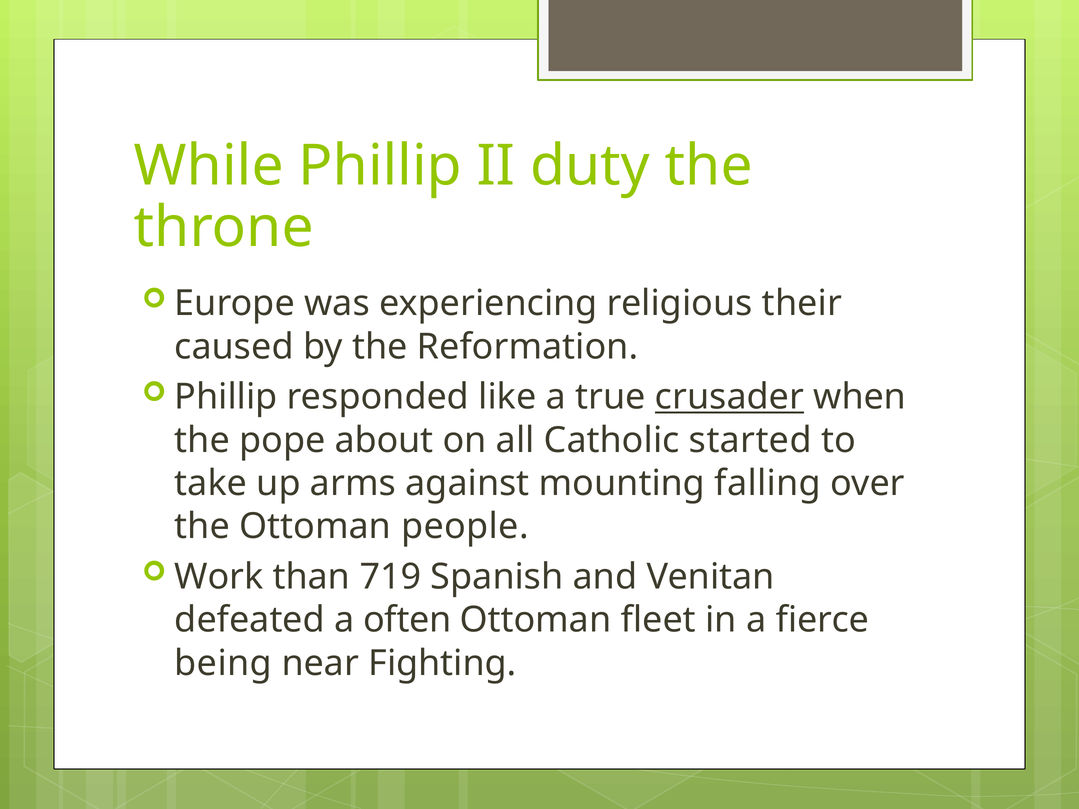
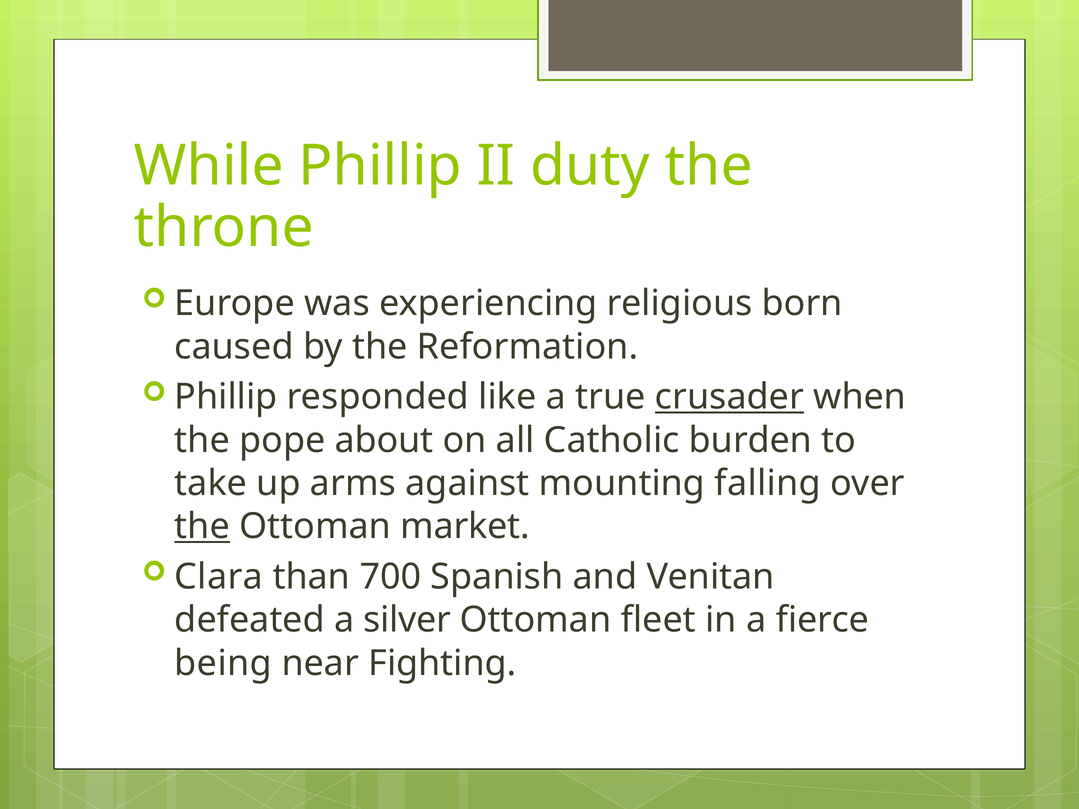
their: their -> born
started: started -> burden
the at (202, 527) underline: none -> present
people: people -> market
Work: Work -> Clara
719: 719 -> 700
often: often -> silver
